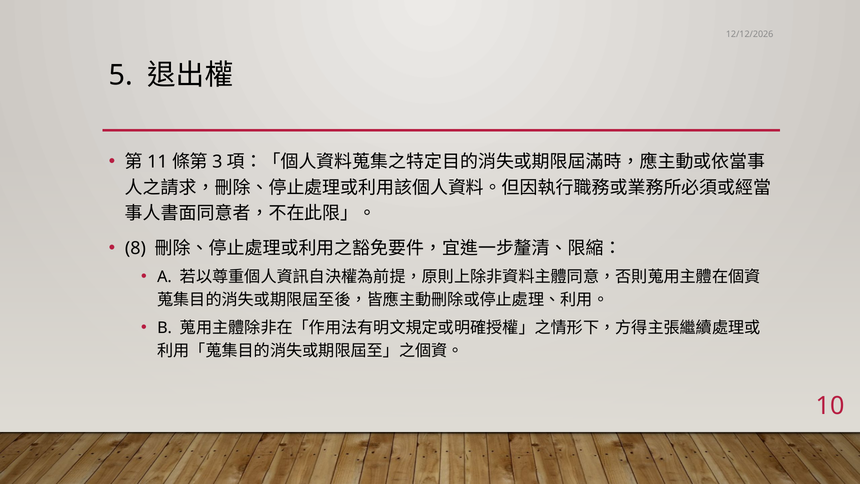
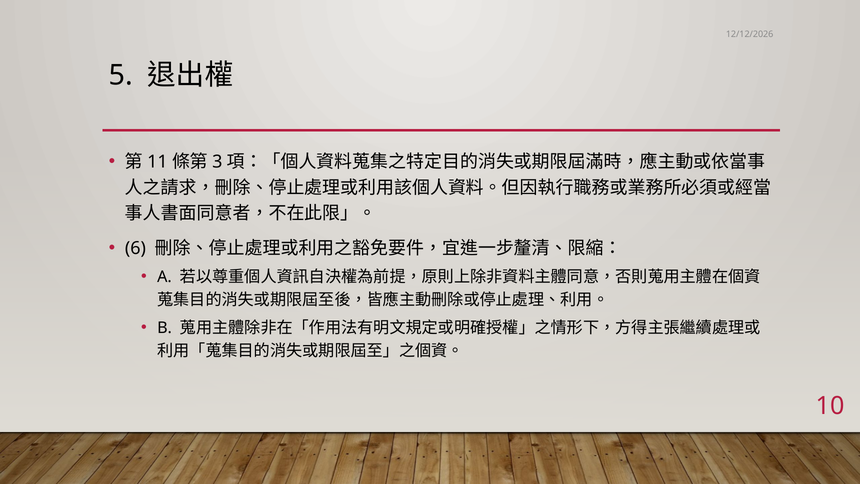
8: 8 -> 6
